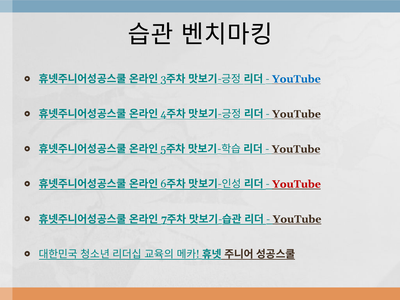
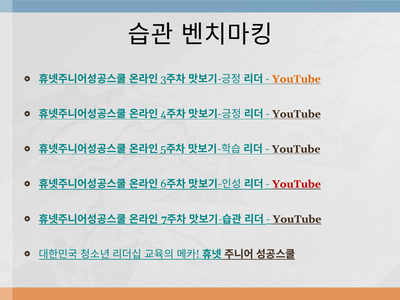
YouTube at (296, 79) colour: blue -> orange
